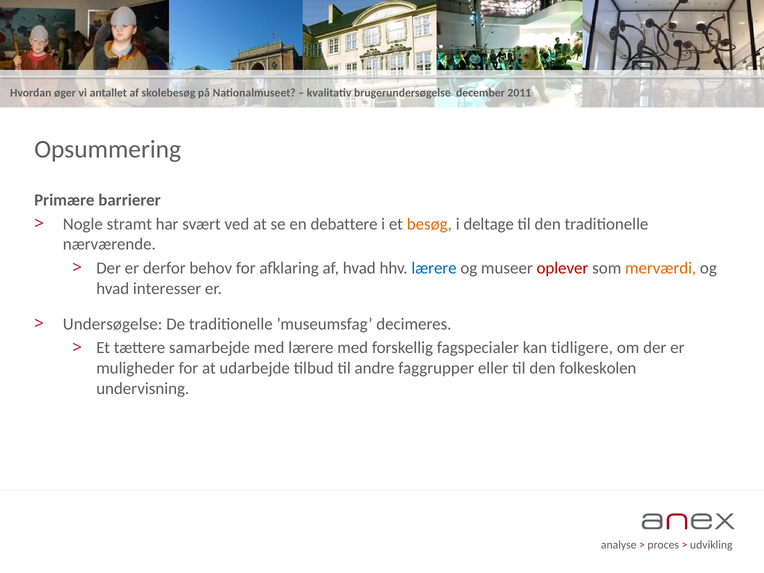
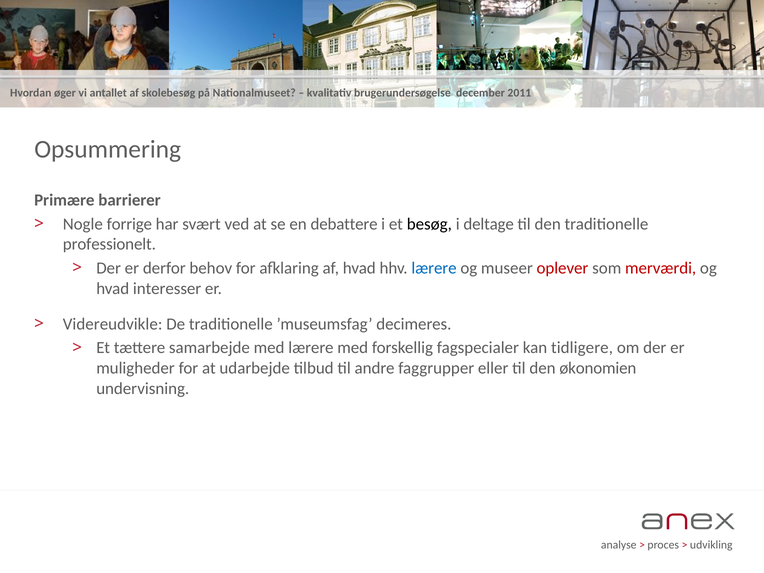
stramt: stramt -> forrige
besøg colour: orange -> black
nærværende: nærværende -> professionelt
merværdi colour: orange -> red
Undersøgelse: Undersøgelse -> Videreudvikle
folkeskolen: folkeskolen -> økonomien
